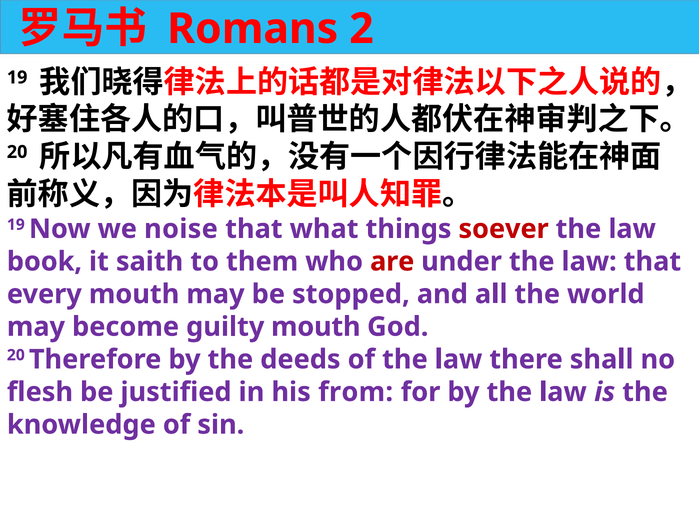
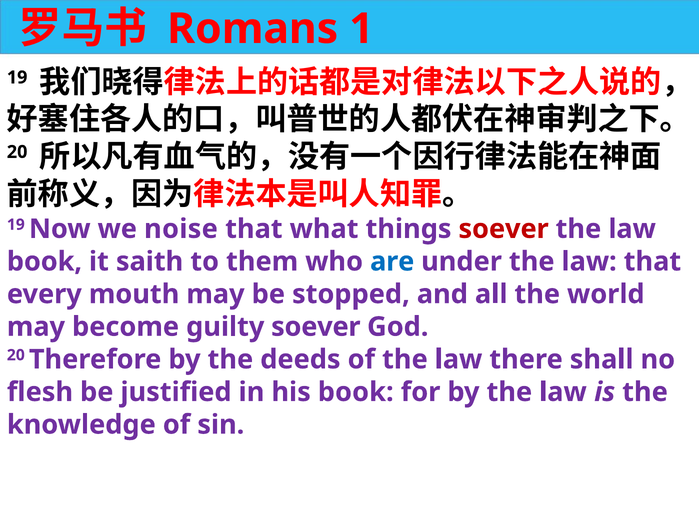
2: 2 -> 1
are colour: red -> blue
guilty mouth: mouth -> soever
his from: from -> book
